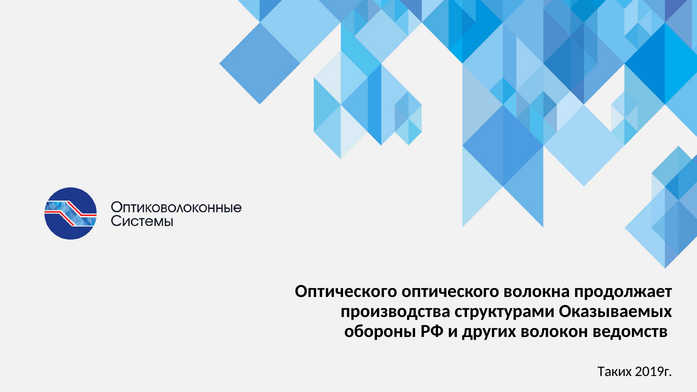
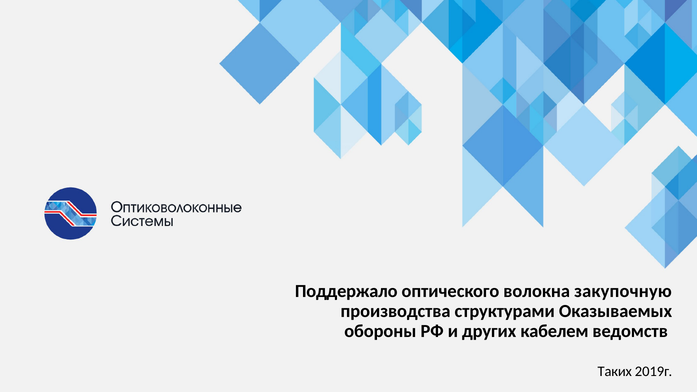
Оптического at (346, 291): Оптического -> Поддержало
продолжает: продолжает -> закупочную
волокон: волокон -> кабелем
